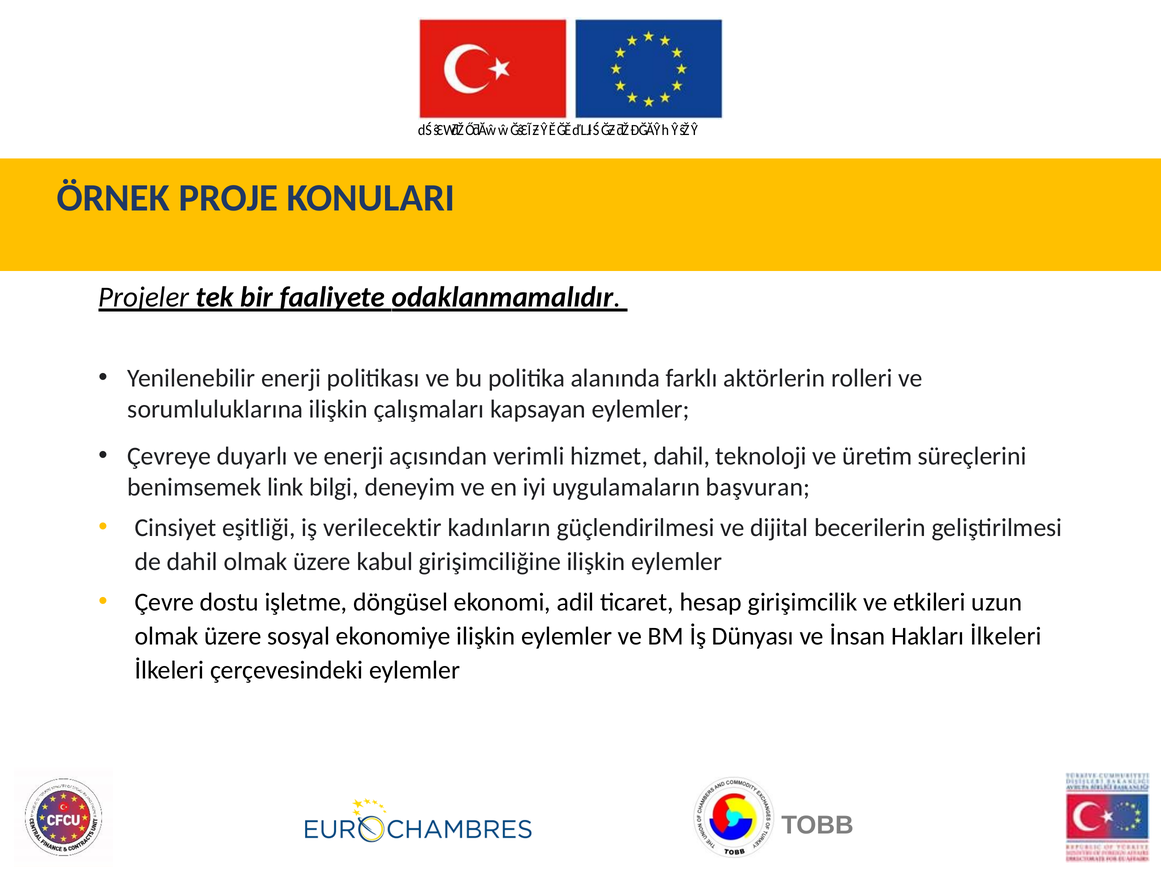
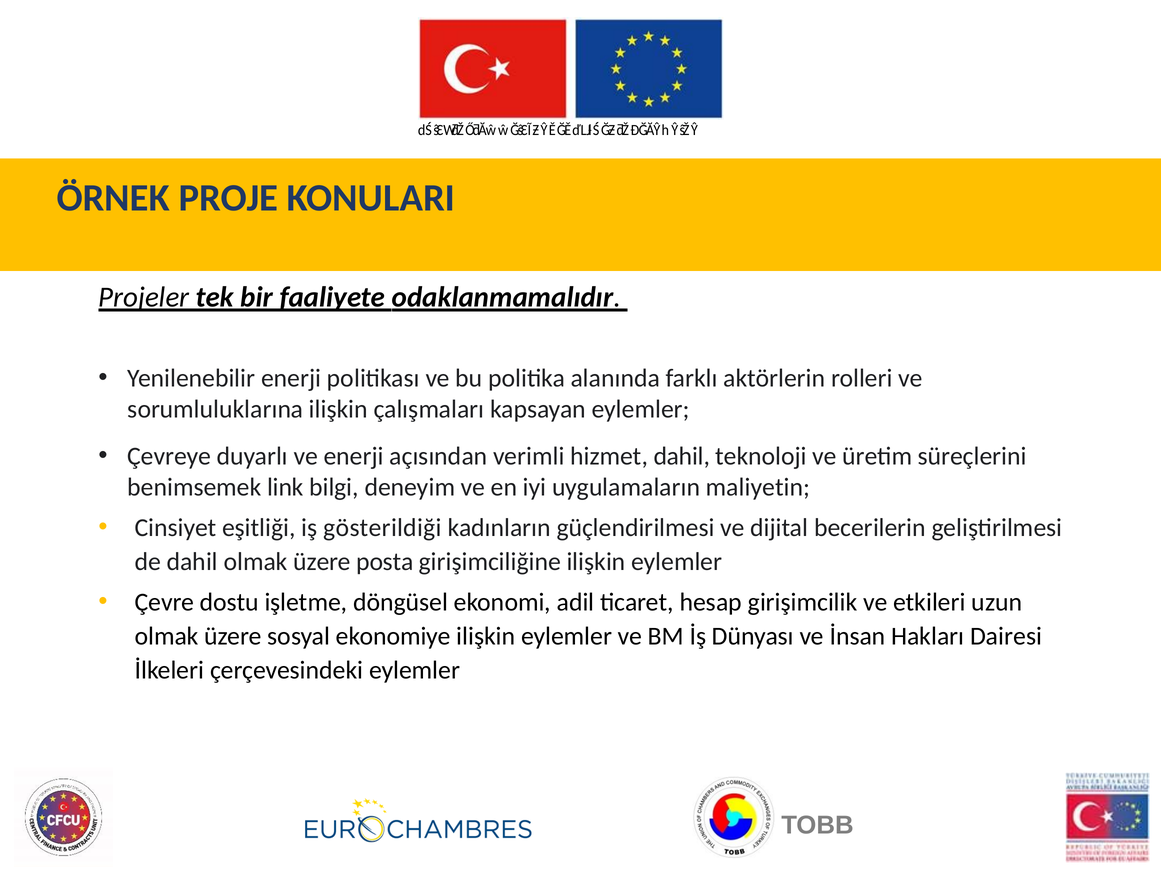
başvuran: başvuran -> maliyetin
verilecektir: verilecektir -> gösterildiği
kabul: kabul -> posta
Hakları İlkeleri: İlkeleri -> Dairesi
